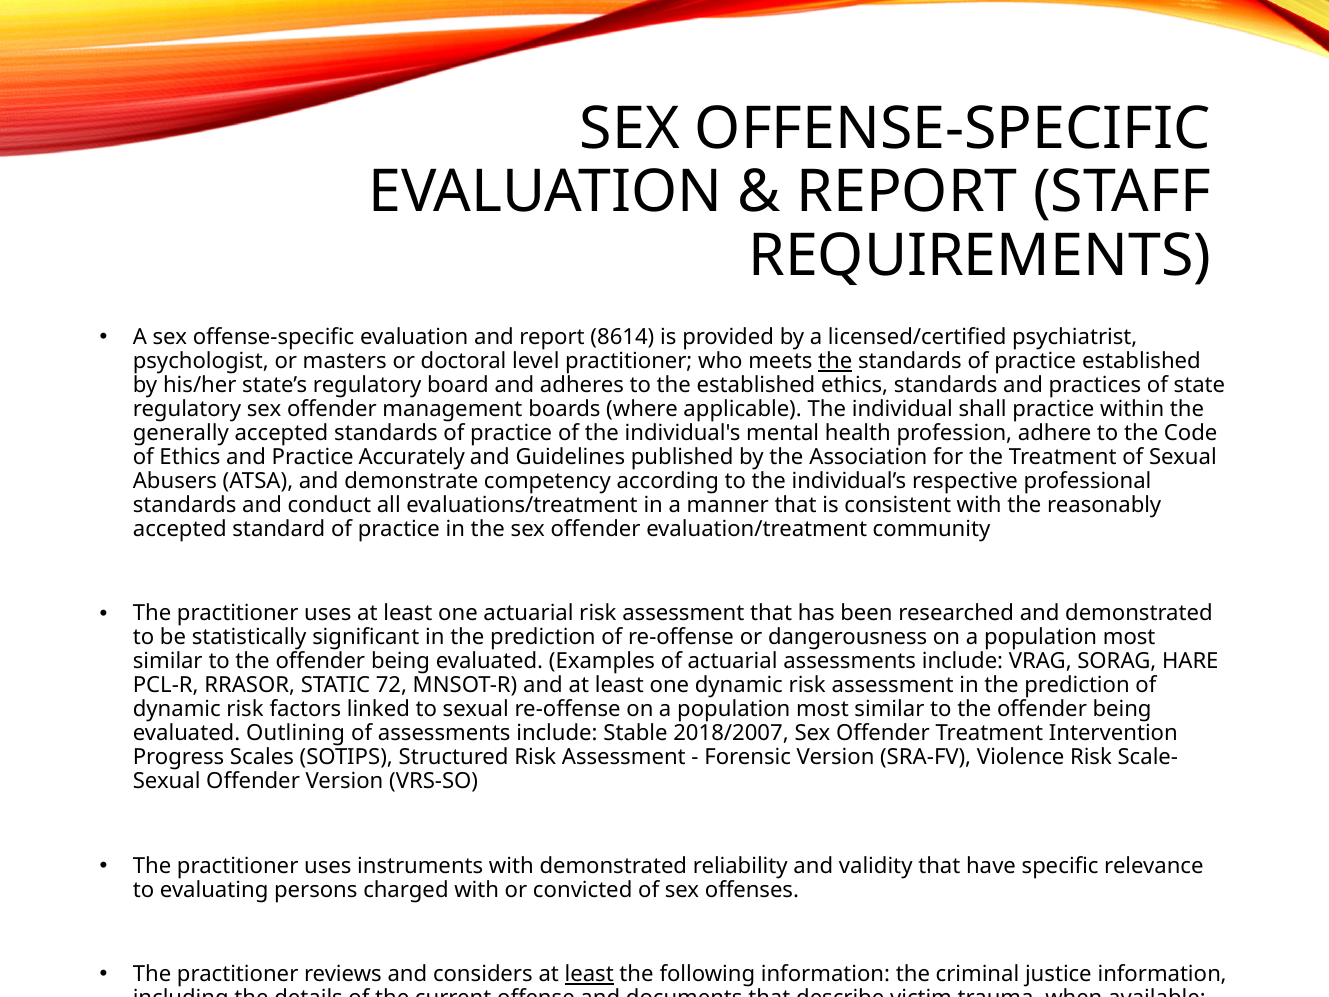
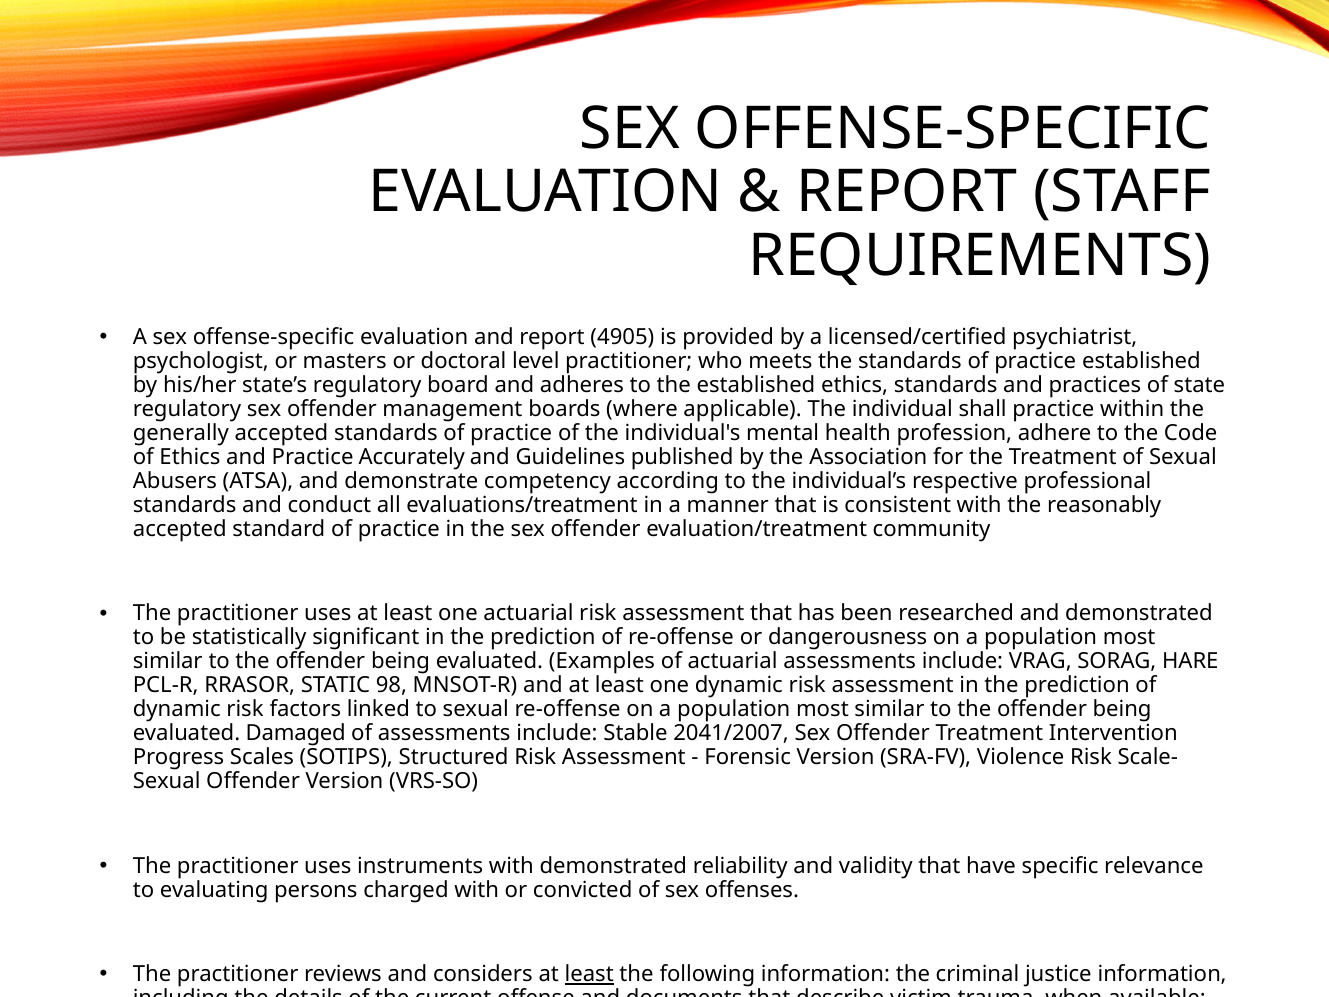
8614: 8614 -> 4905
the at (835, 361) underline: present -> none
72: 72 -> 98
Outlining: Outlining -> Damaged
2018/2007: 2018/2007 -> 2041/2007
